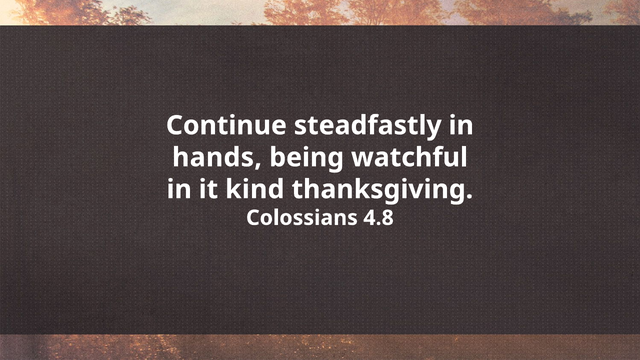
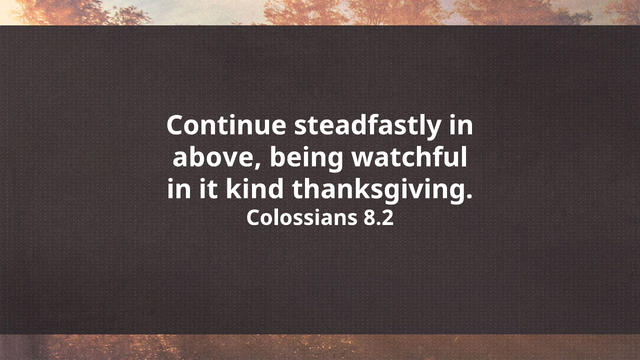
hands: hands -> above
4.8: 4.8 -> 8.2
